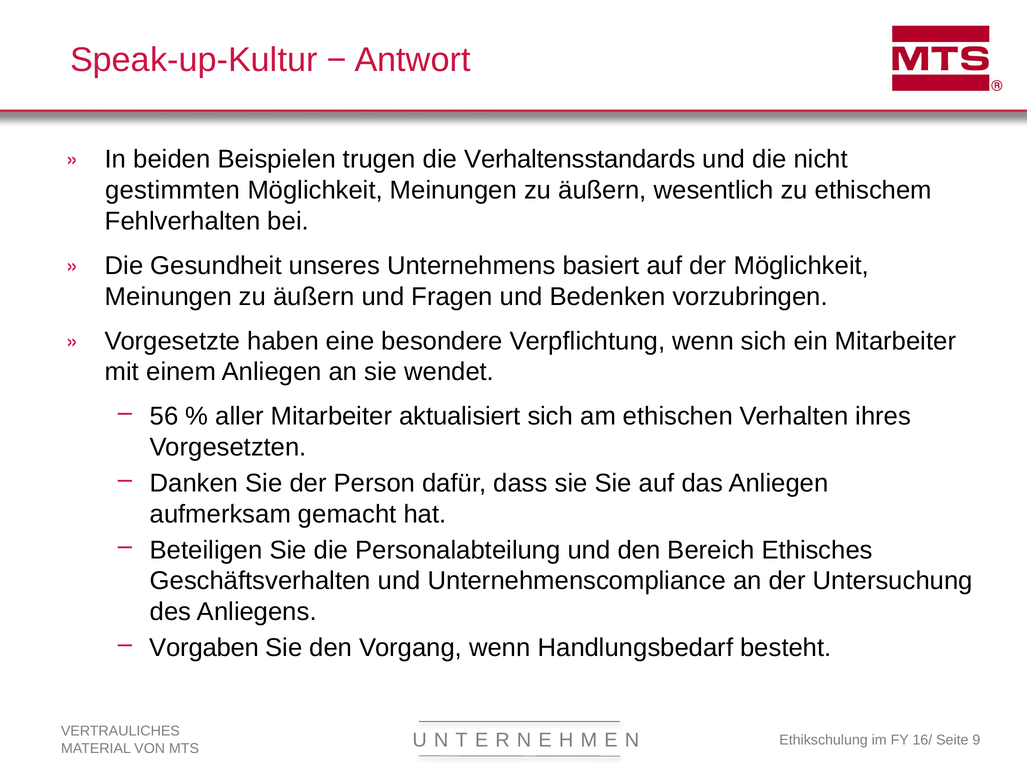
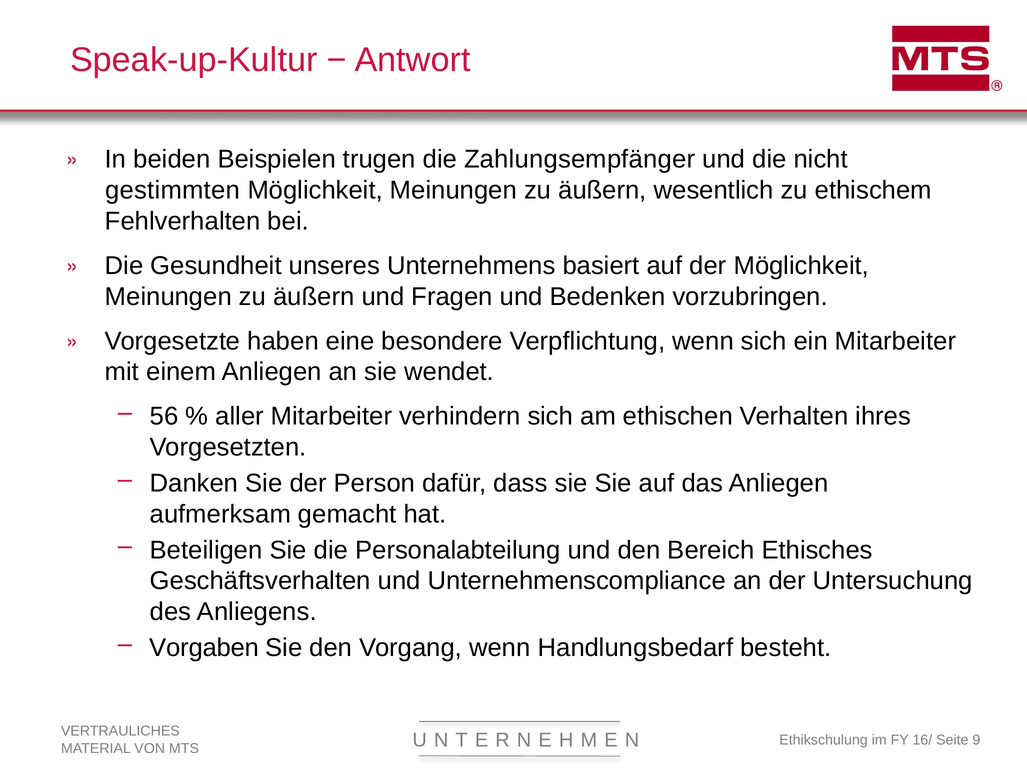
Verhaltensstandards: Verhaltensstandards -> Zahlungsempfänger
aktualisiert: aktualisiert -> verhindern
